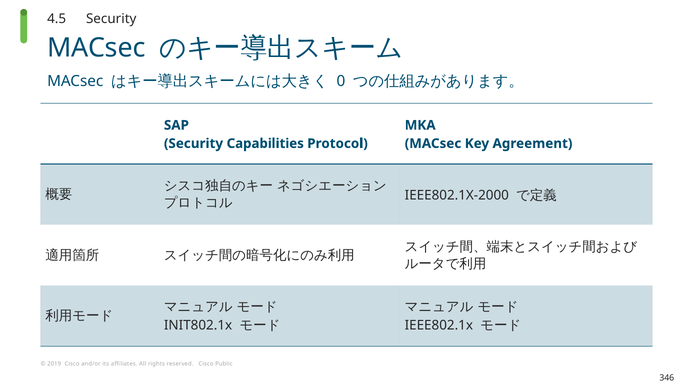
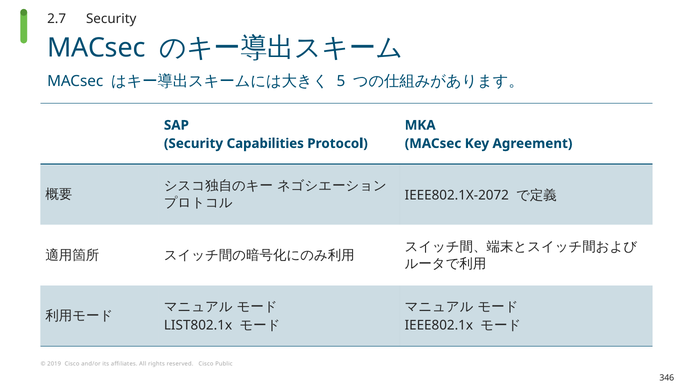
4.5: 4.5 -> 2.7
0: 0 -> 5
IEEE802.1X-2000: IEEE802.1X-2000 -> IEEE802.1X-2072
INIT802.1x: INIT802.1x -> LIST802.1x
